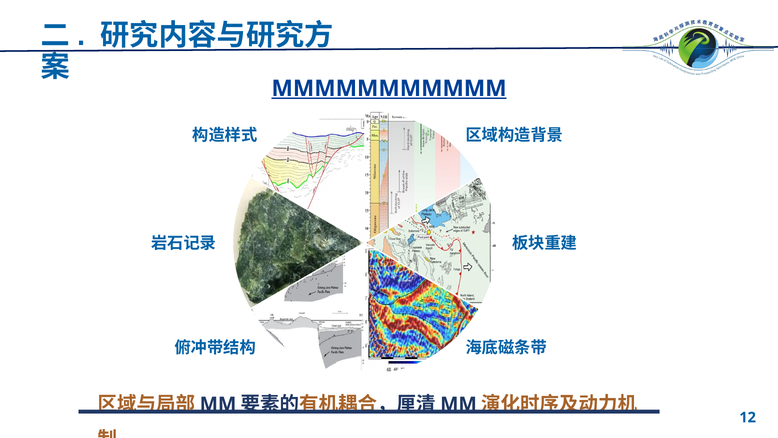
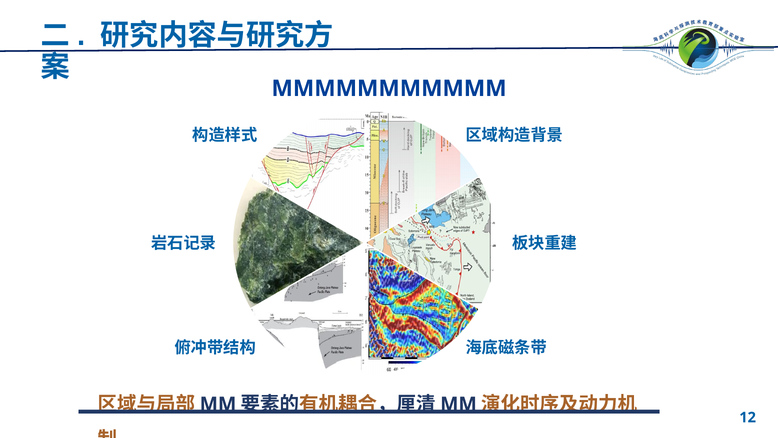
MMMMMMMMMMM underline: present -> none
